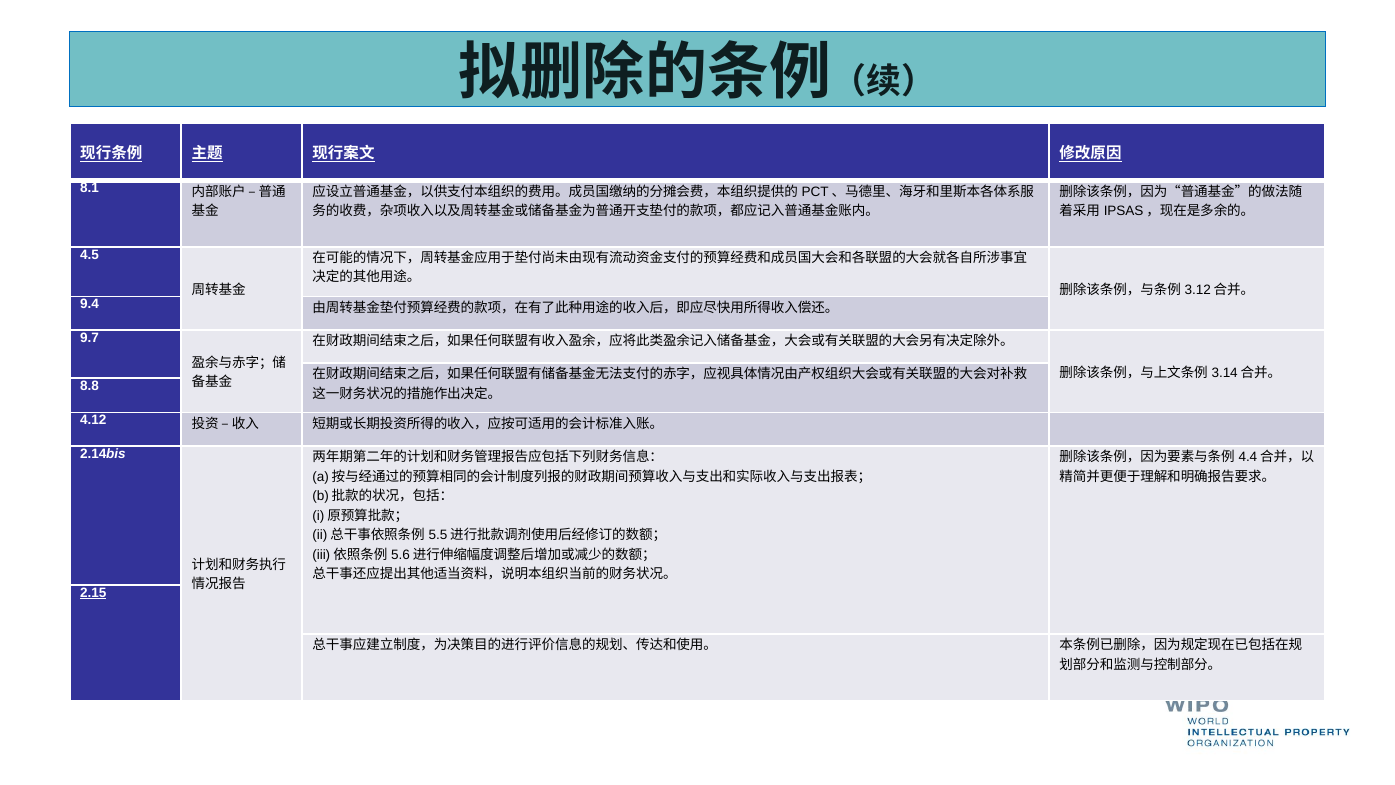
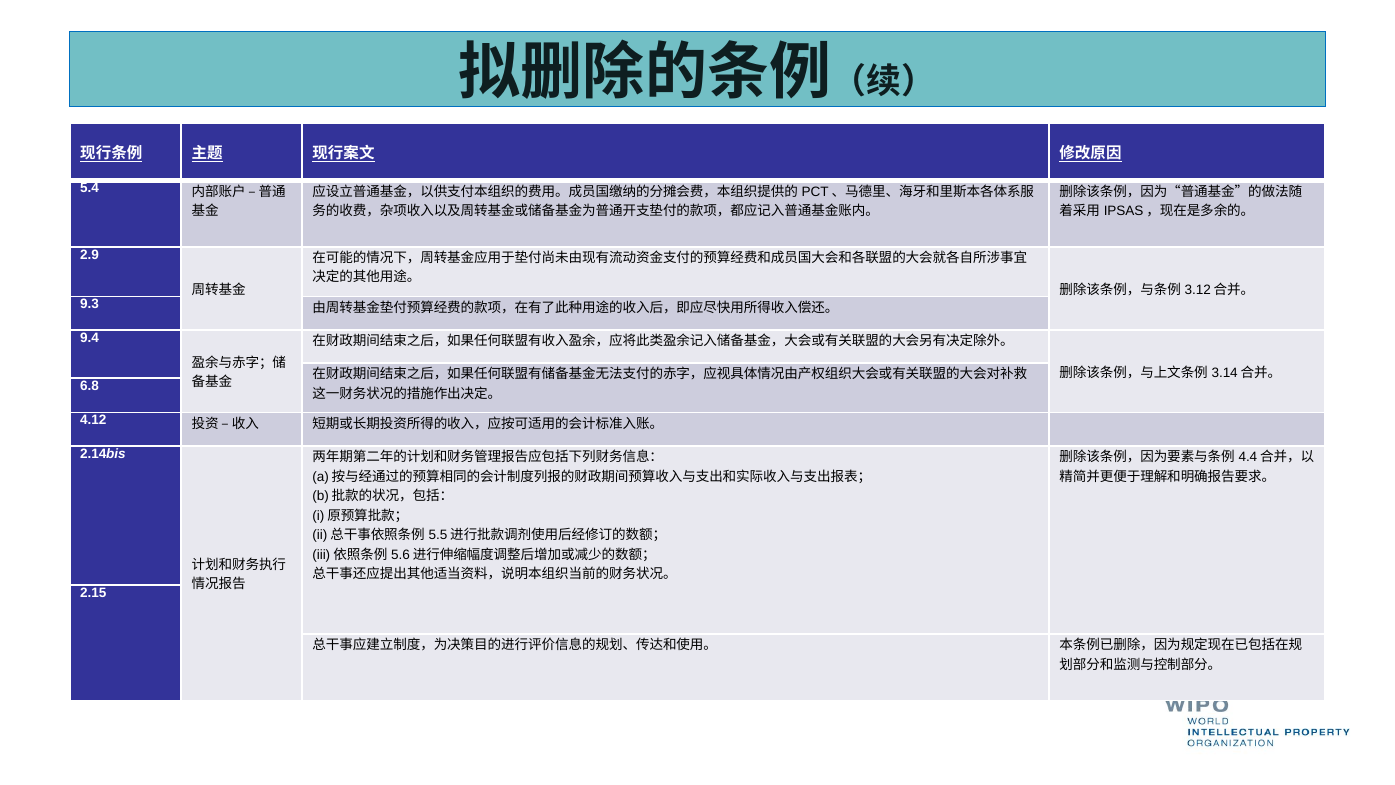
8.1: 8.1 -> 5.4
4.5: 4.5 -> 2.9
9.4: 9.4 -> 9.3
9.7: 9.7 -> 9.4
8.8: 8.8 -> 6.8
2.15 underline: present -> none
